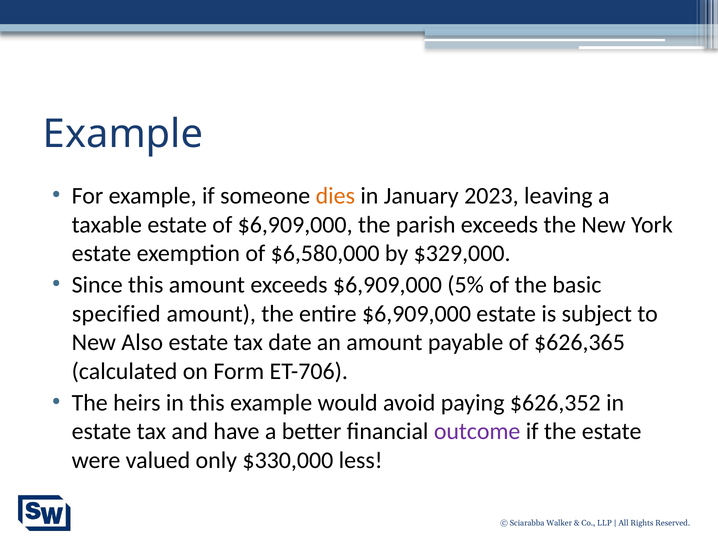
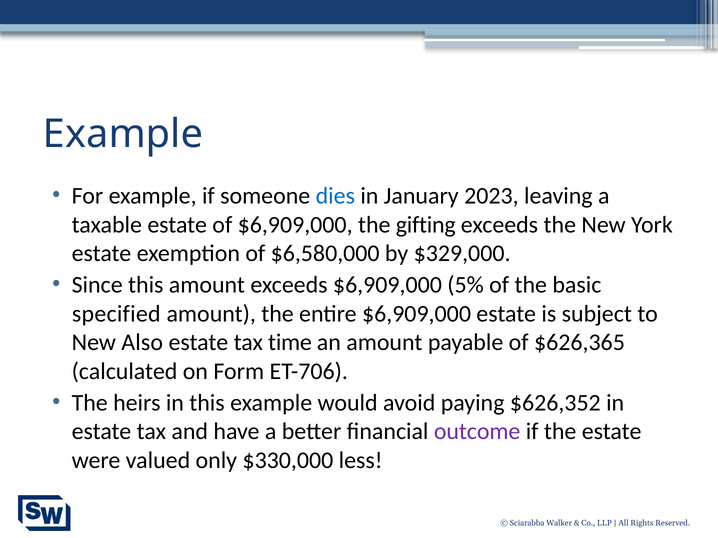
dies colour: orange -> blue
parish: parish -> gifting
date: date -> time
